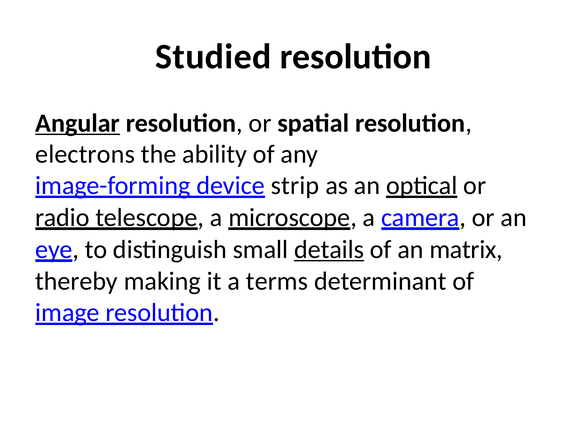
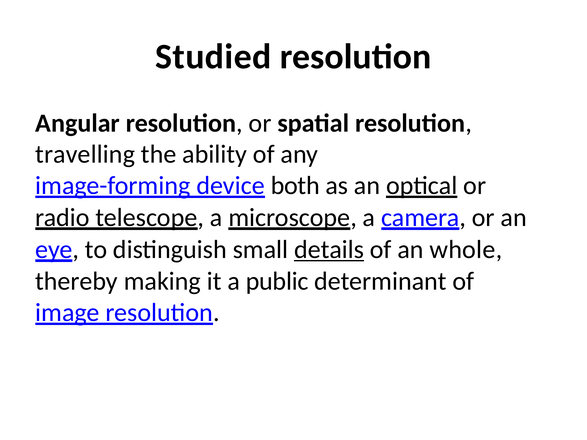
Angular underline: present -> none
electrons: electrons -> travelling
strip: strip -> both
matrix: matrix -> whole
terms: terms -> public
